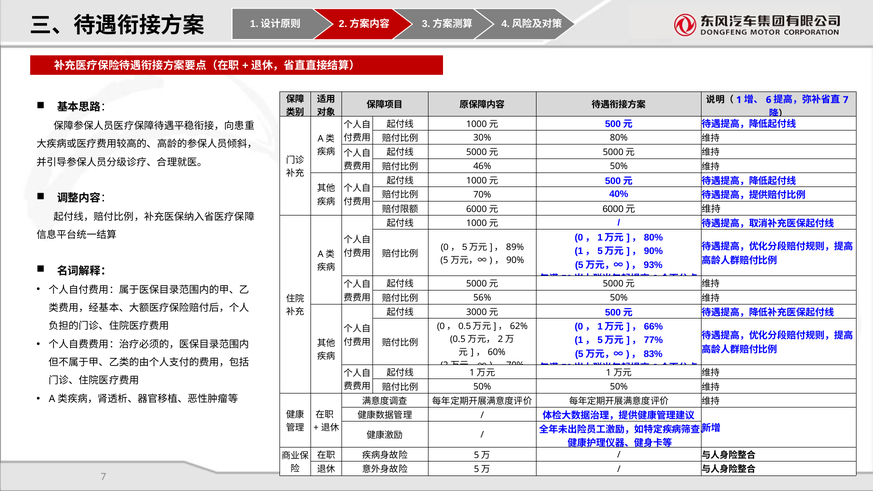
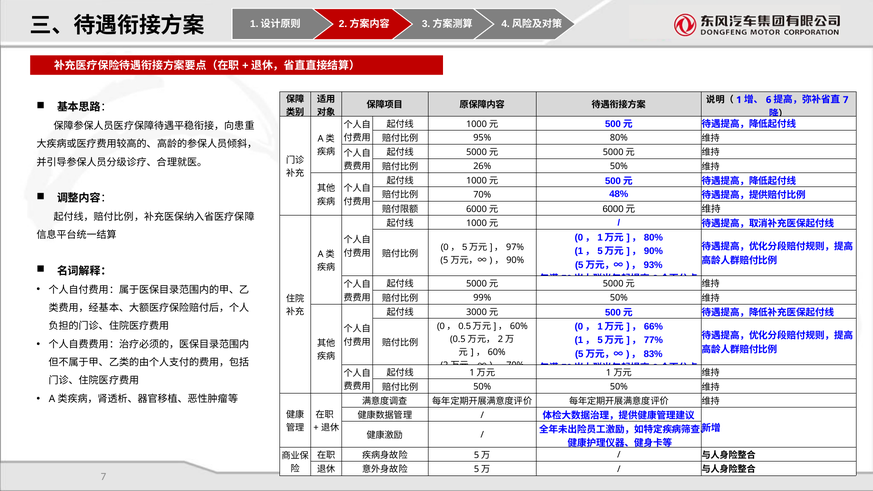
30%: 30% -> 95%
46%: 46% -> 26%
40%: 40% -> 48%
89%: 89% -> 97%
56%: 56% -> 99%
62% at (519, 326): 62% -> 60%
